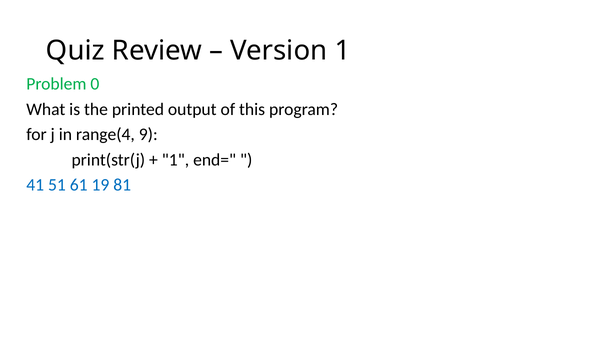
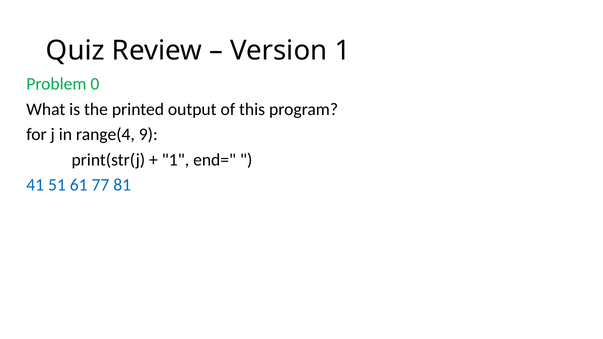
19: 19 -> 77
